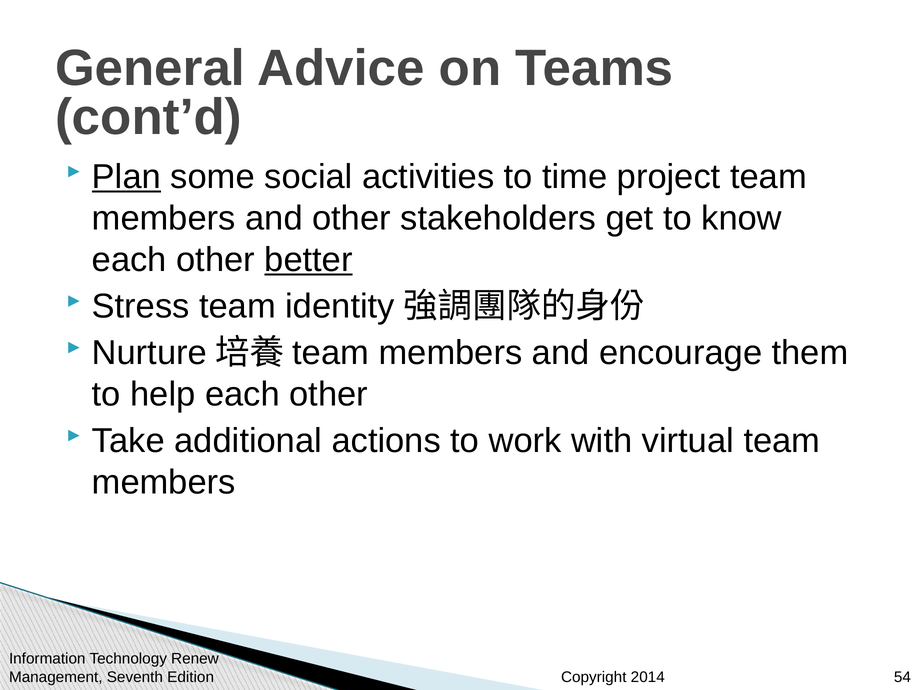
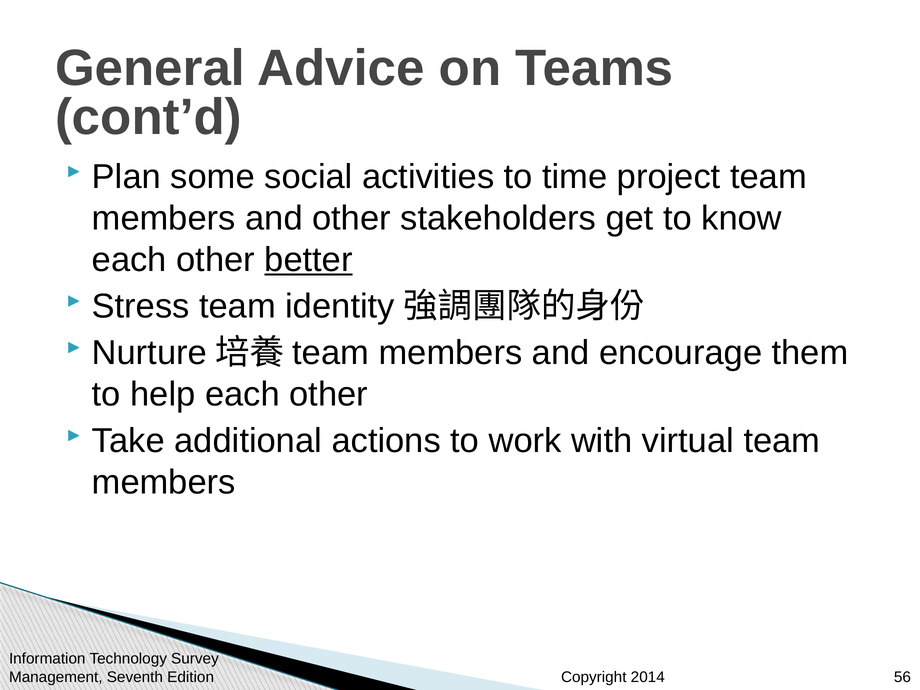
Plan underline: present -> none
Renew: Renew -> Survey
54: 54 -> 56
